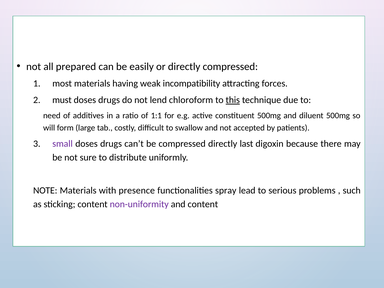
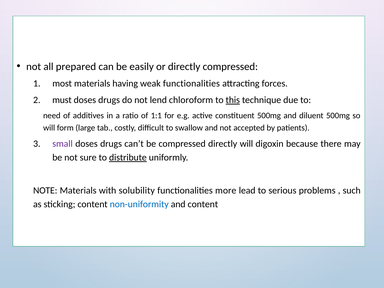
weak incompatibility: incompatibility -> functionalities
directly last: last -> will
distribute underline: none -> present
presence: presence -> solubility
spray: spray -> more
non-uniformity colour: purple -> blue
